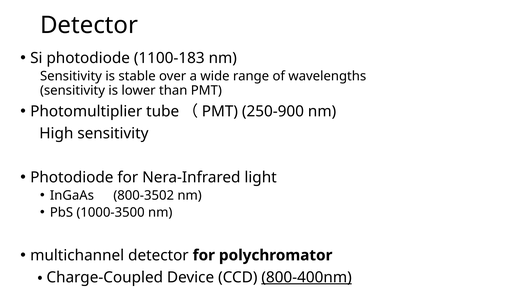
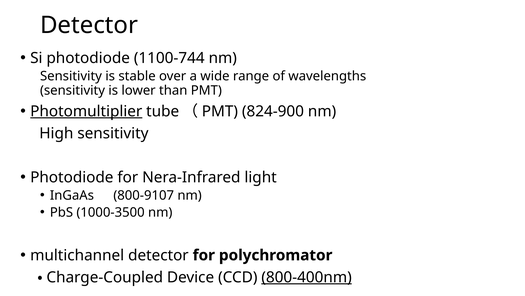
1100-183: 1100-183 -> 1100-744
Photomultiplier underline: none -> present
250-900: 250-900 -> 824-900
800-3502: 800-3502 -> 800-9107
